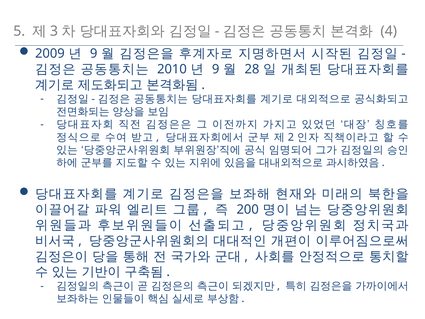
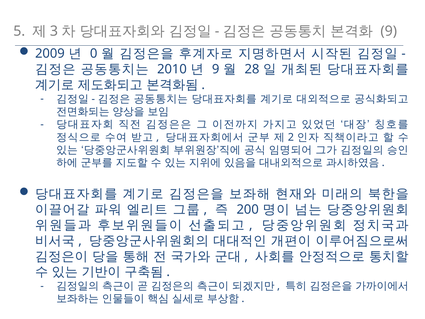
4 at (389, 31): 4 -> 9
9 at (94, 54): 9 -> 0
